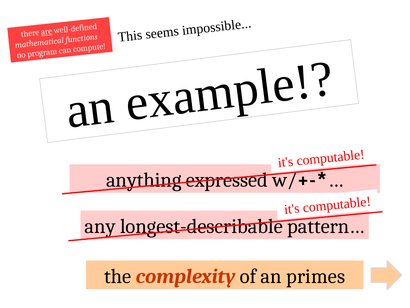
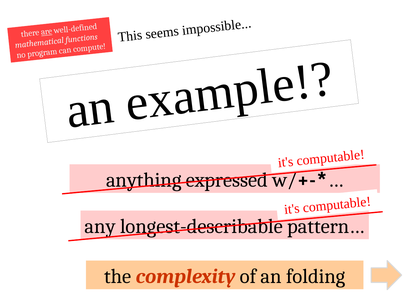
primes: primes -> folding
